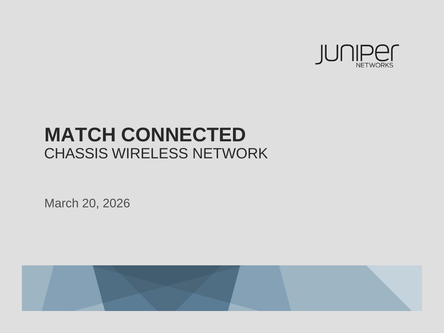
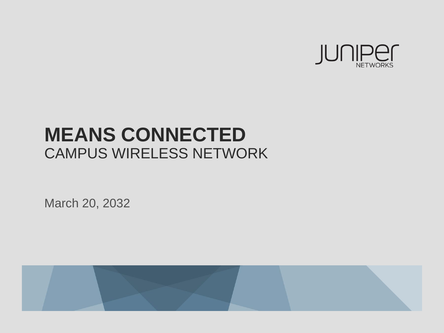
MATCH: MATCH -> MEANS
CHASSIS: CHASSIS -> CAMPUS
2026: 2026 -> 2032
